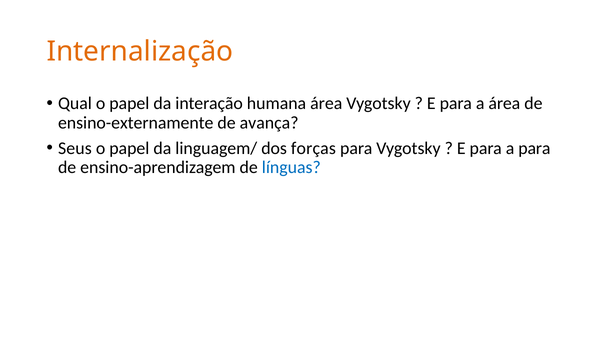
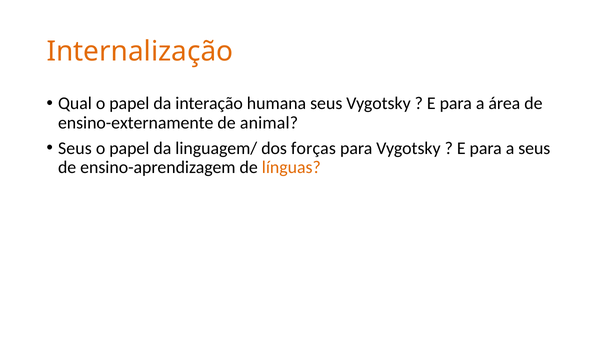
humana área: área -> seus
avança: avança -> animal
a para: para -> seus
línguas colour: blue -> orange
